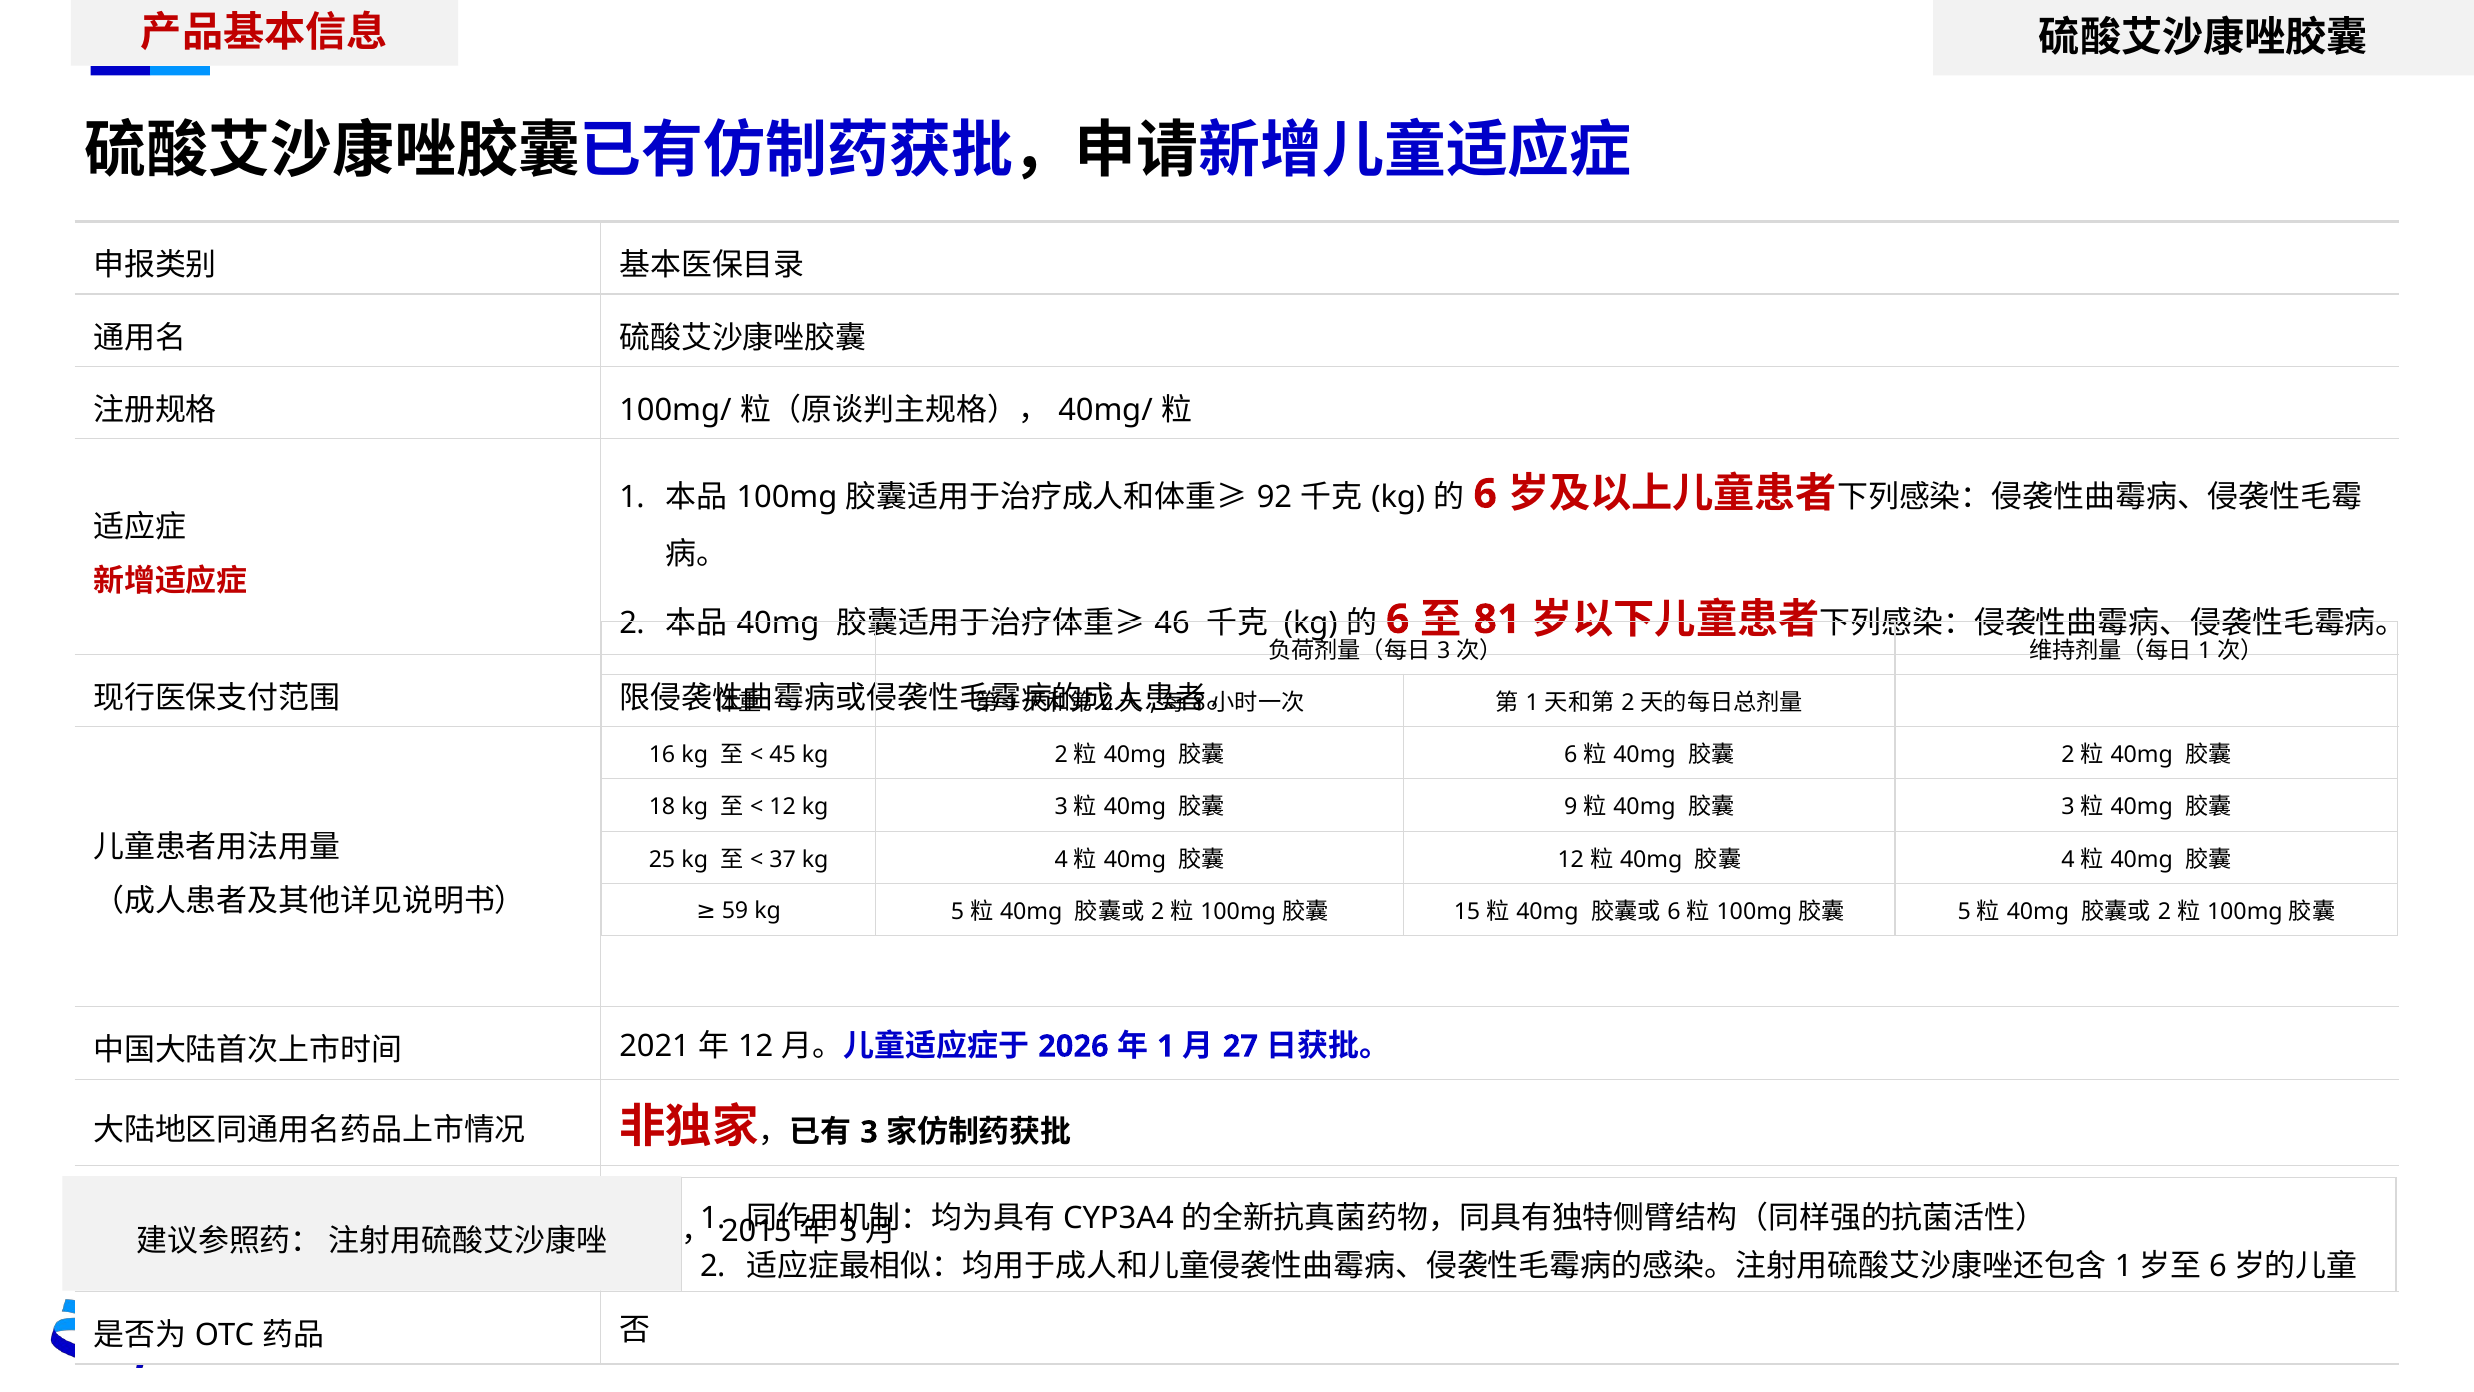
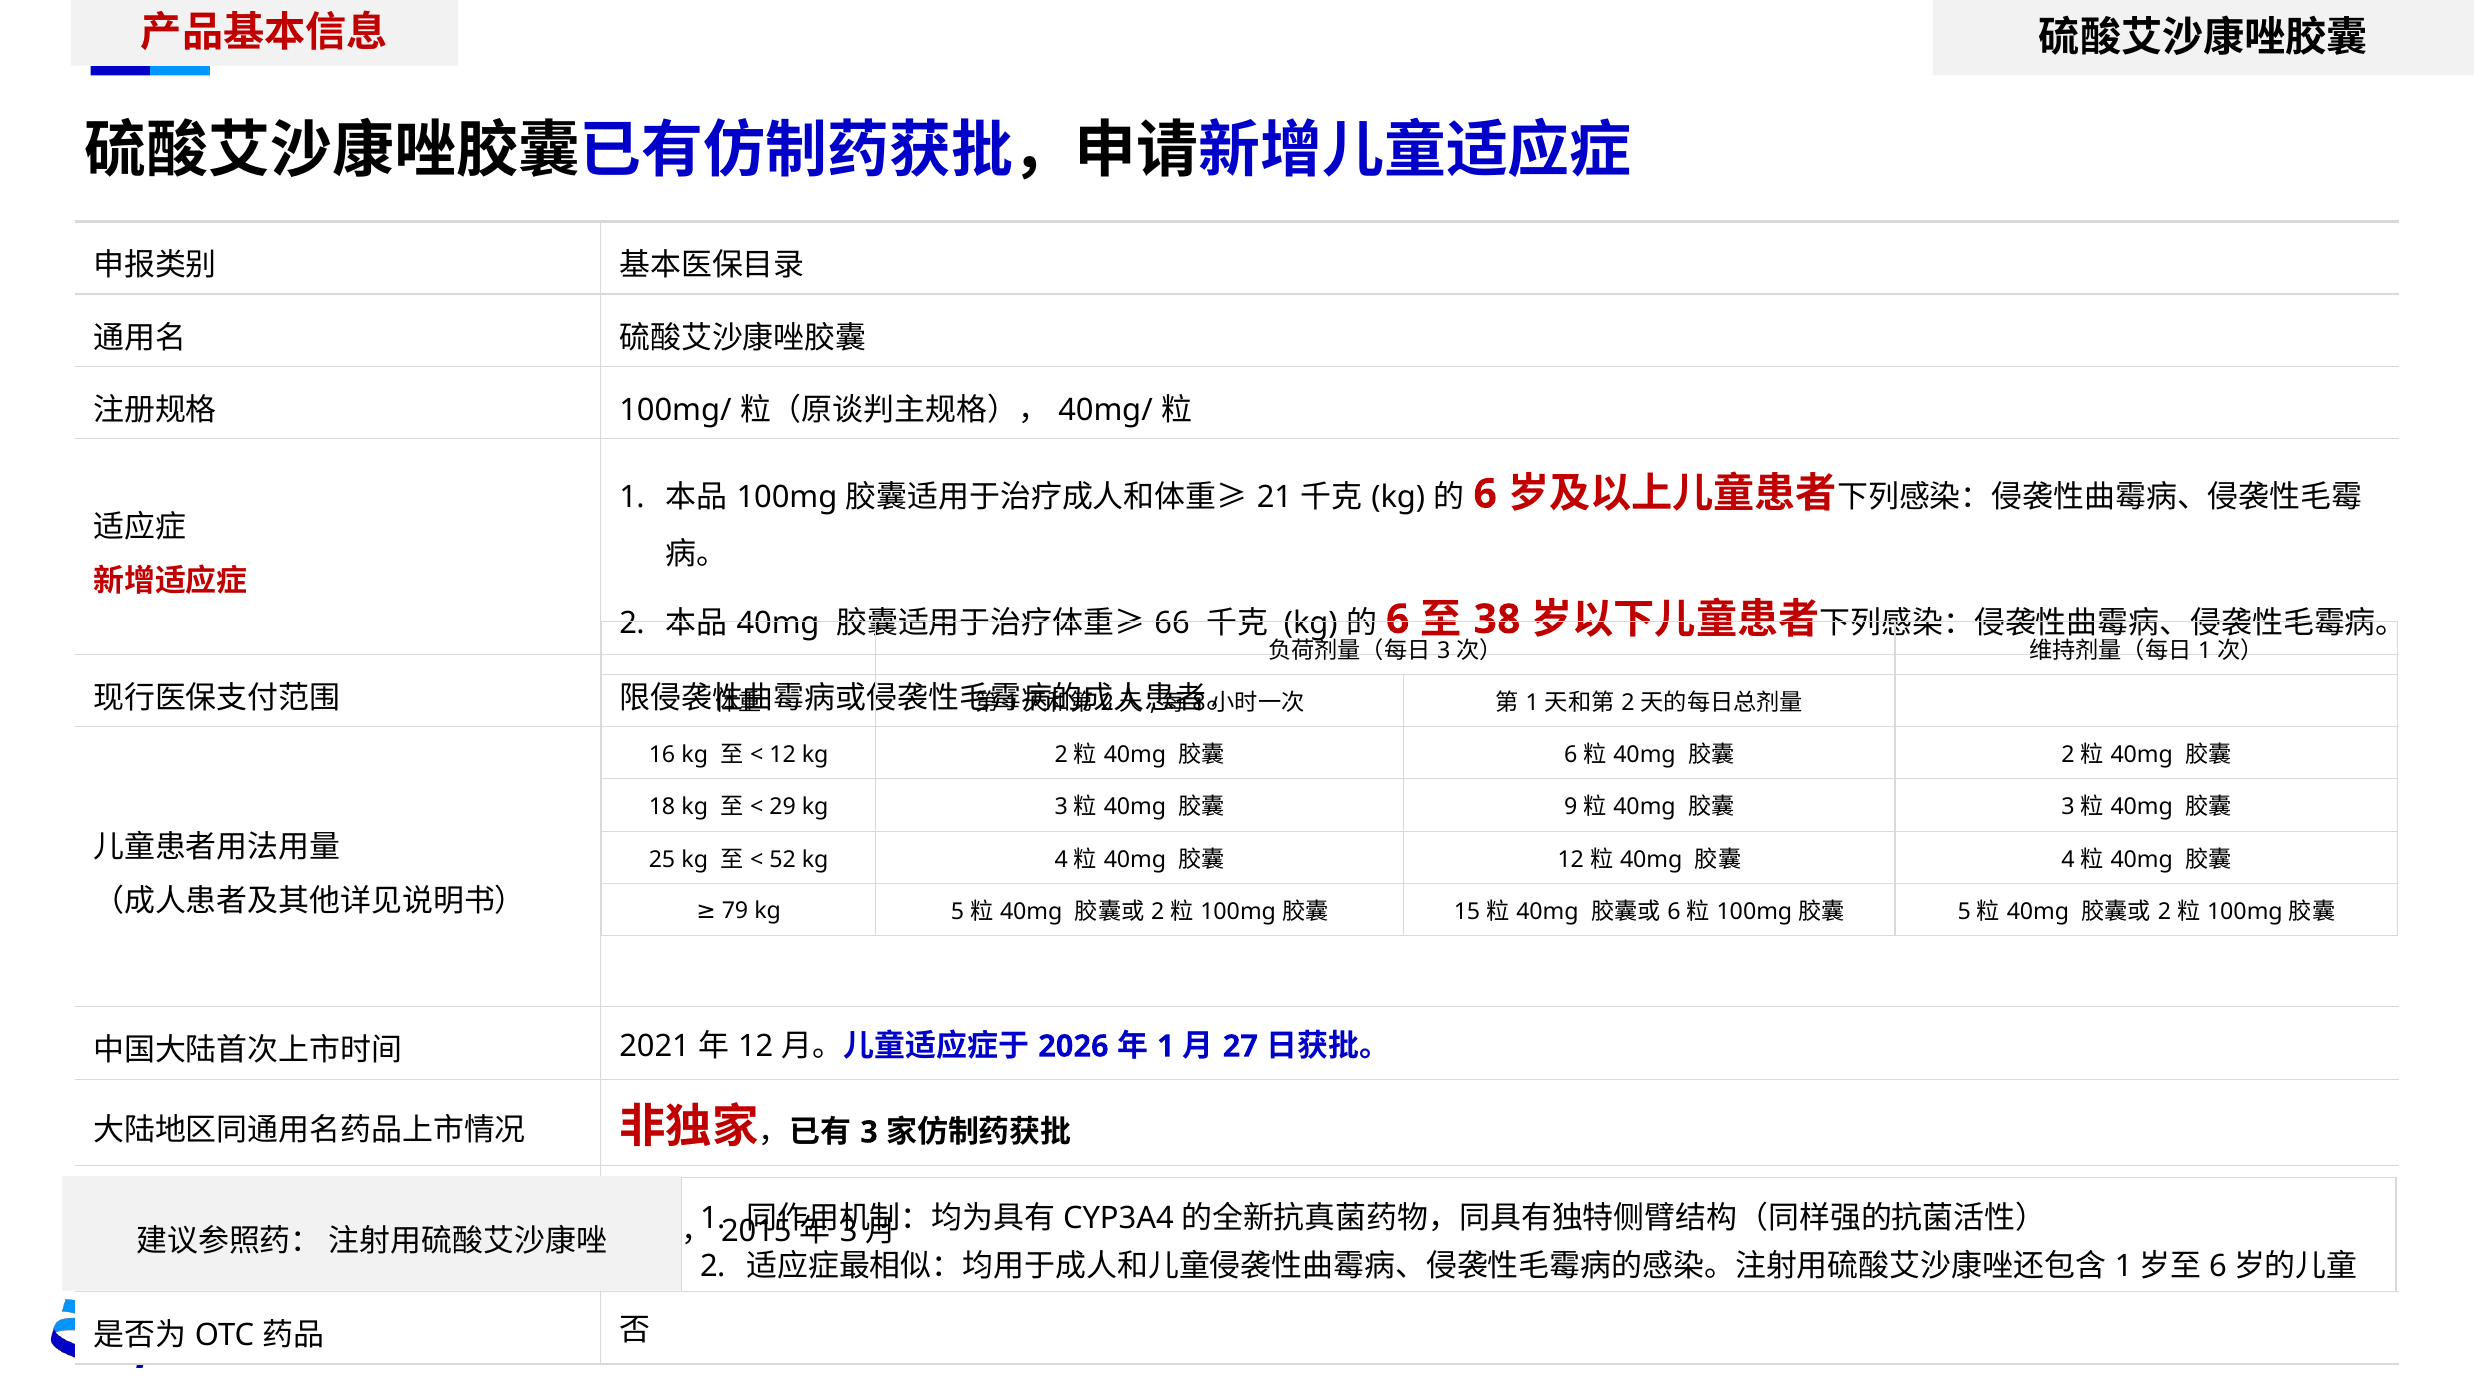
92: 92 -> 21
46: 46 -> 66
81: 81 -> 38
45 at (783, 755): 45 -> 12
12 at (783, 807): 12 -> 29
37: 37 -> 52
59: 59 -> 79
